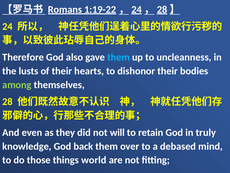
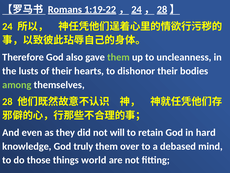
them at (118, 57) colour: light blue -> light green
truly: truly -> hard
back: back -> truly
